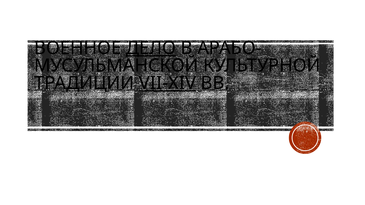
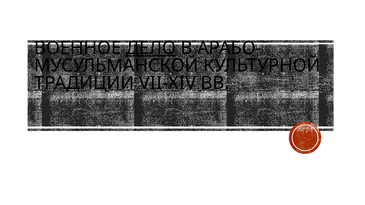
VII-XIV underline: present -> none
